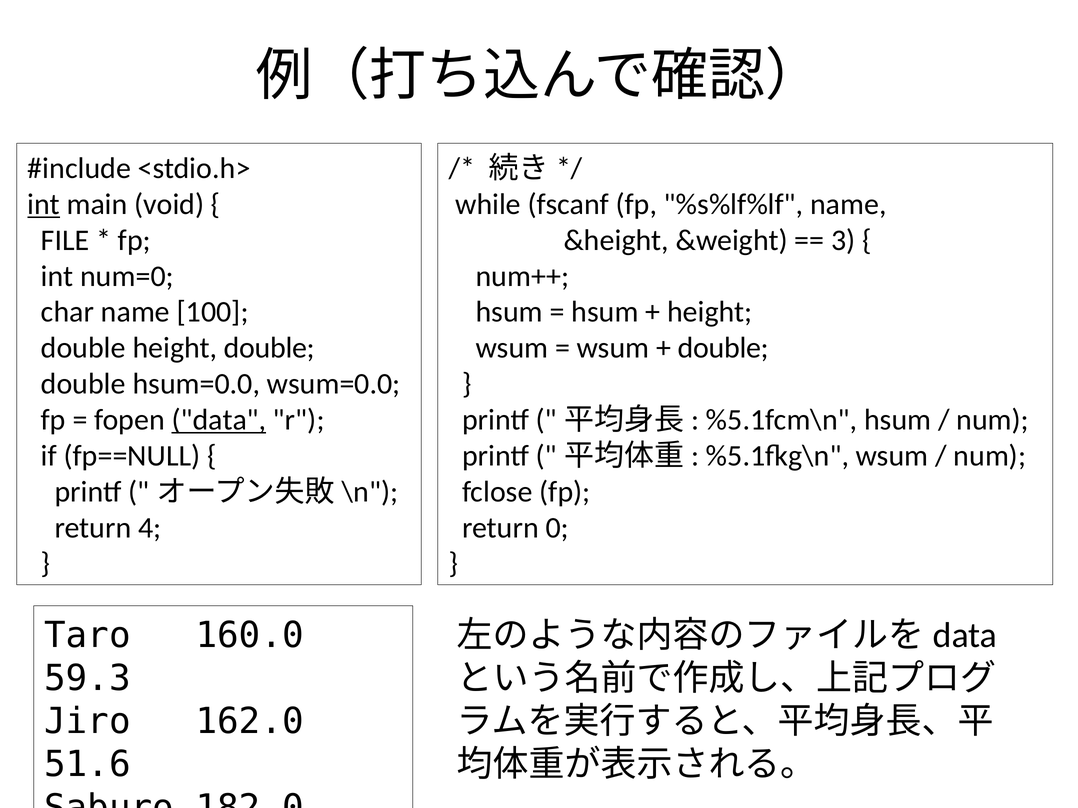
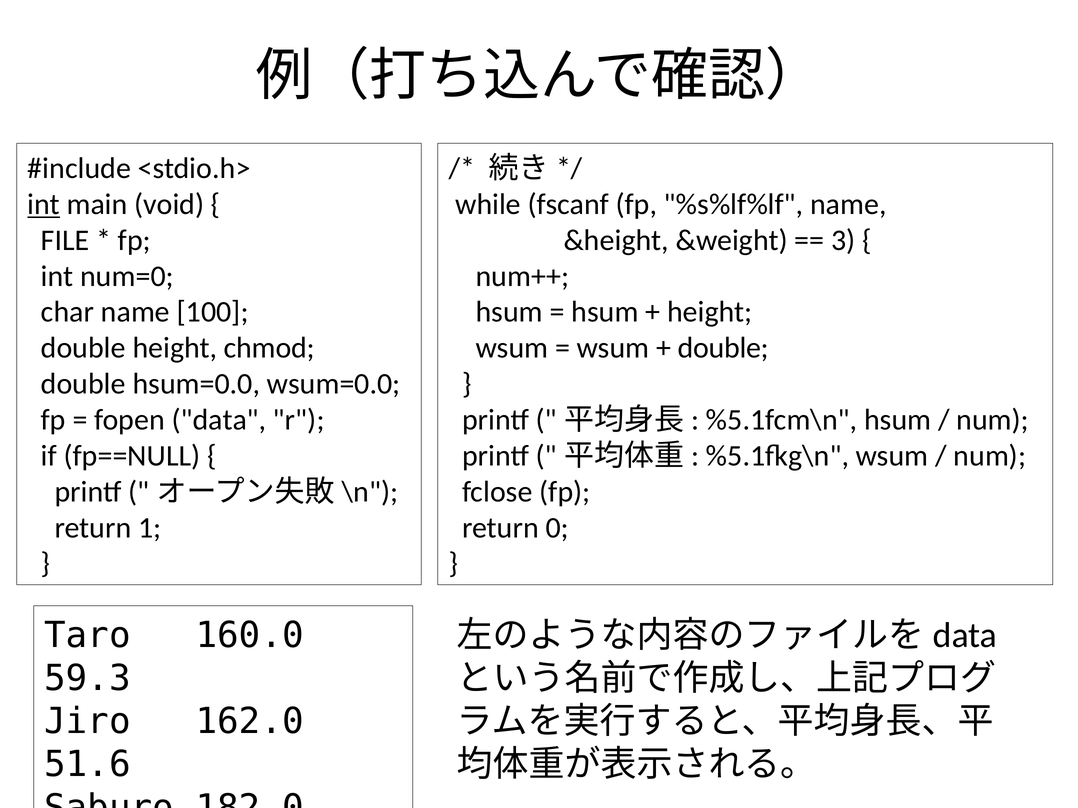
height double: double -> chmod
data underline: present -> none
4: 4 -> 1
